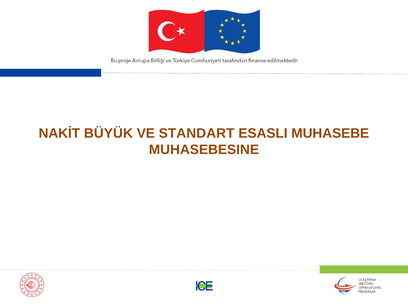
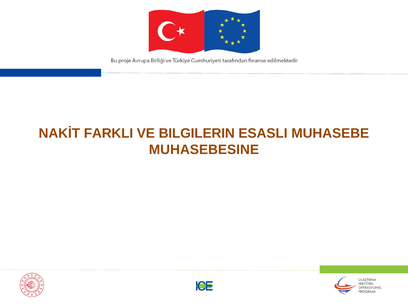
BÜYÜK: BÜYÜK -> FARKLI
STANDART: STANDART -> BILGILERIN
